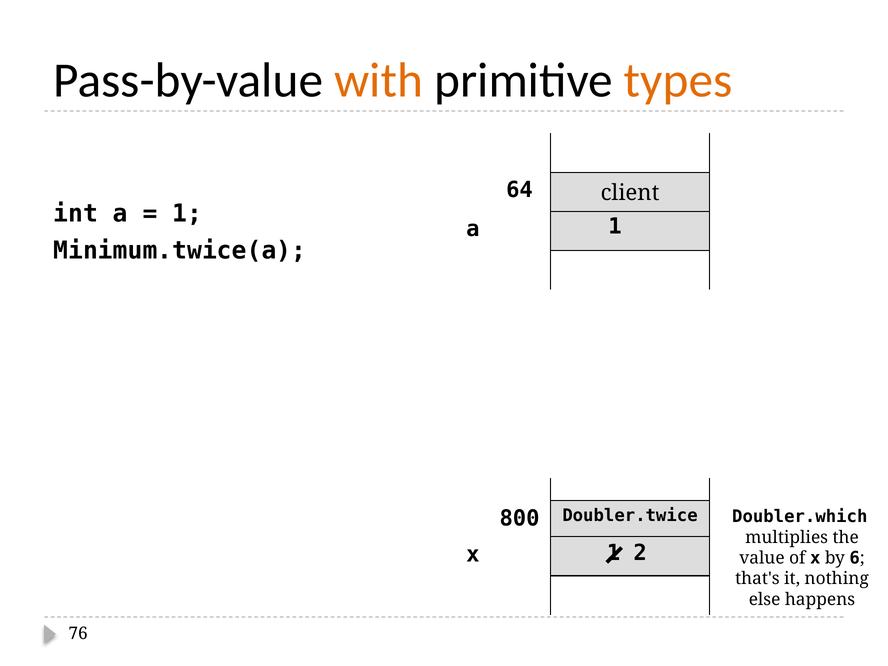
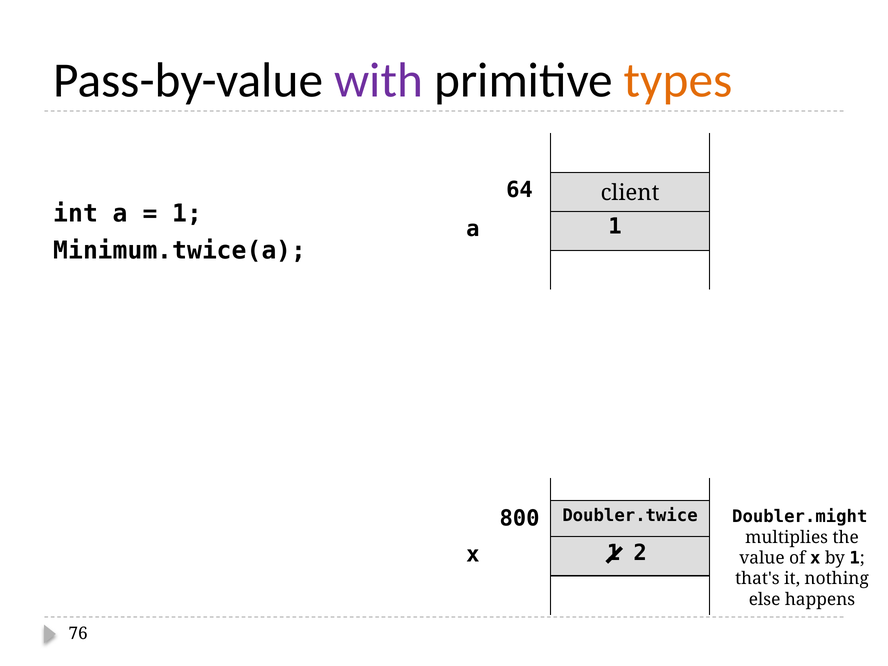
with colour: orange -> purple
Doubler.which: Doubler.which -> Doubler.might
by 6: 6 -> 1
